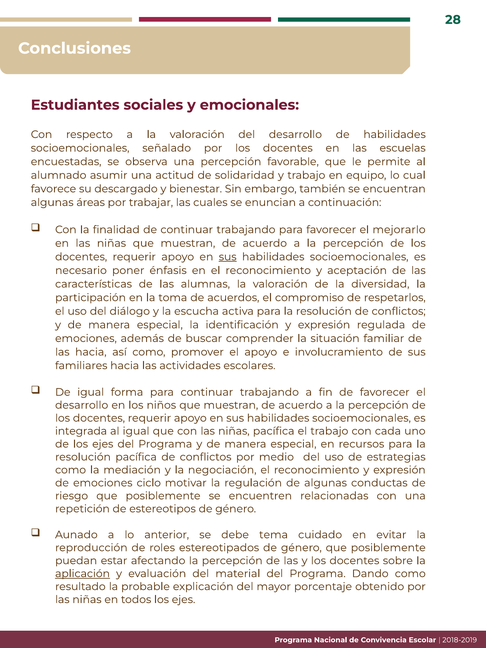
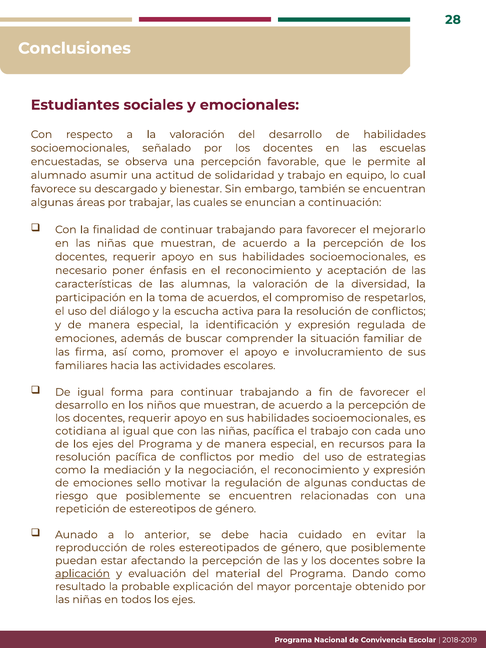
sus at (228, 257) underline: present -> none
las hacia: hacia -> firma
integrada: integrada -> cotidiana
ciclo: ciclo -> sello
debe tema: tema -> hacia
